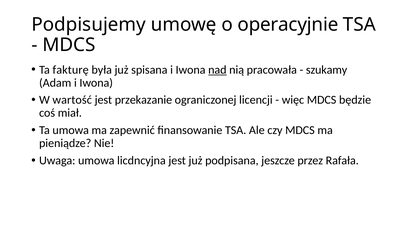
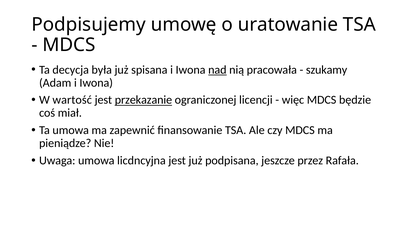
operacyjnie: operacyjnie -> uratowanie
fakturę: fakturę -> decycja
przekazanie underline: none -> present
